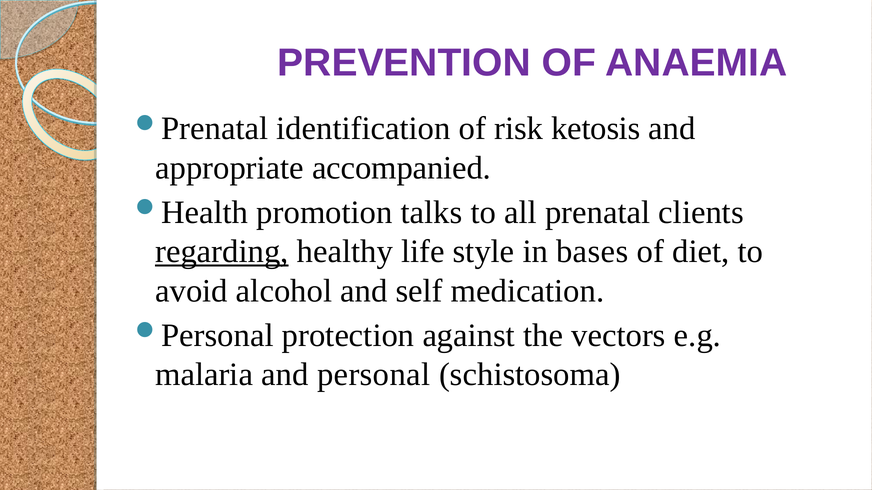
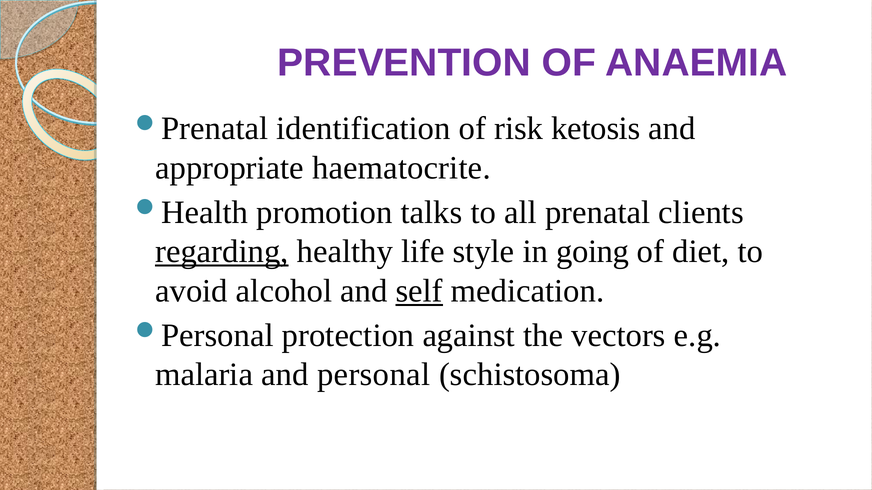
accompanied: accompanied -> haematocrite
bases: bases -> going
self underline: none -> present
